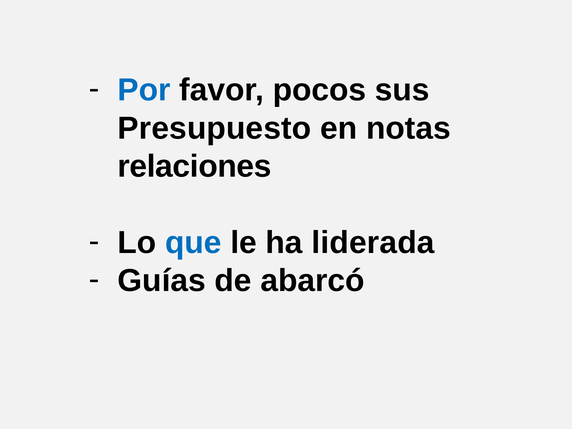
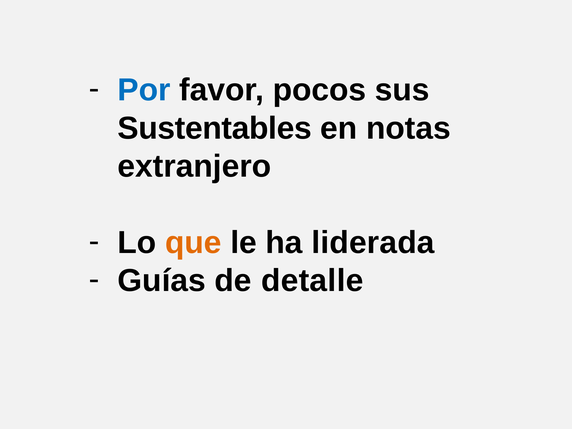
Presupuesto: Presupuesto -> Sustentables
relaciones: relaciones -> extranjero
que colour: blue -> orange
abarcó: abarcó -> detalle
